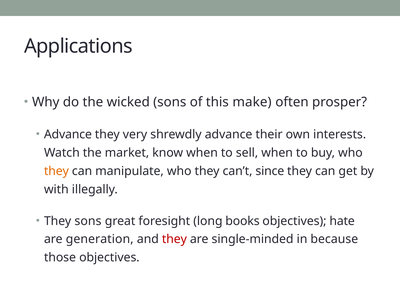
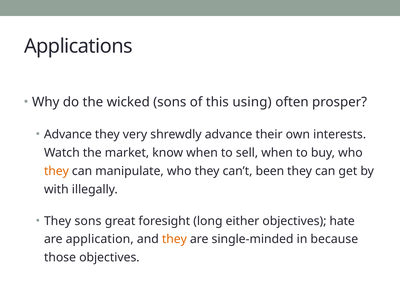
make: make -> using
since: since -> been
books: books -> either
generation: generation -> application
they at (174, 239) colour: red -> orange
